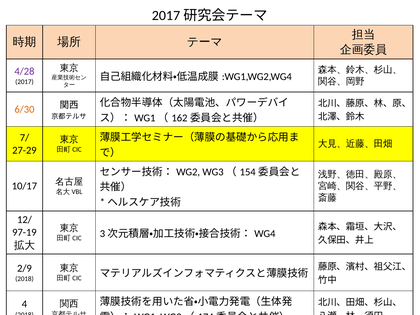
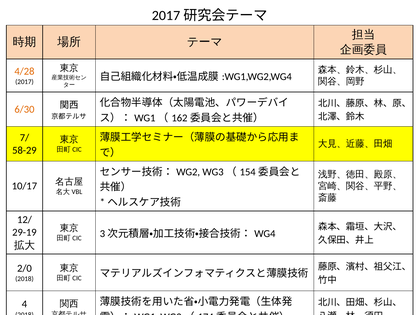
4/28 colour: purple -> orange
27-29: 27-29 -> 58-29
97-19: 97-19 -> 29-19
2/9: 2/9 -> 2/0
